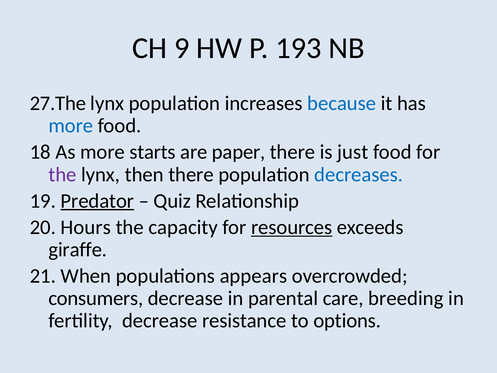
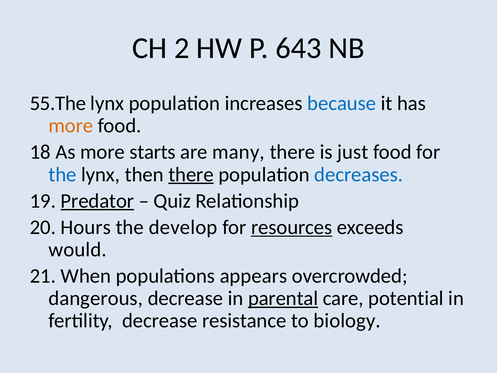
9: 9 -> 2
193: 193 -> 643
27.The: 27.The -> 55.The
more at (71, 126) colour: blue -> orange
paper: paper -> many
the at (63, 174) colour: purple -> blue
there at (191, 174) underline: none -> present
capacity: capacity -> develop
giraffe: giraffe -> would
consumers: consumers -> dangerous
parental underline: none -> present
breeding: breeding -> potential
options: options -> biology
